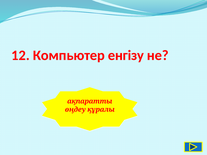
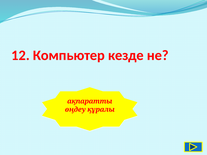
енгізу: енгізу -> кезде
